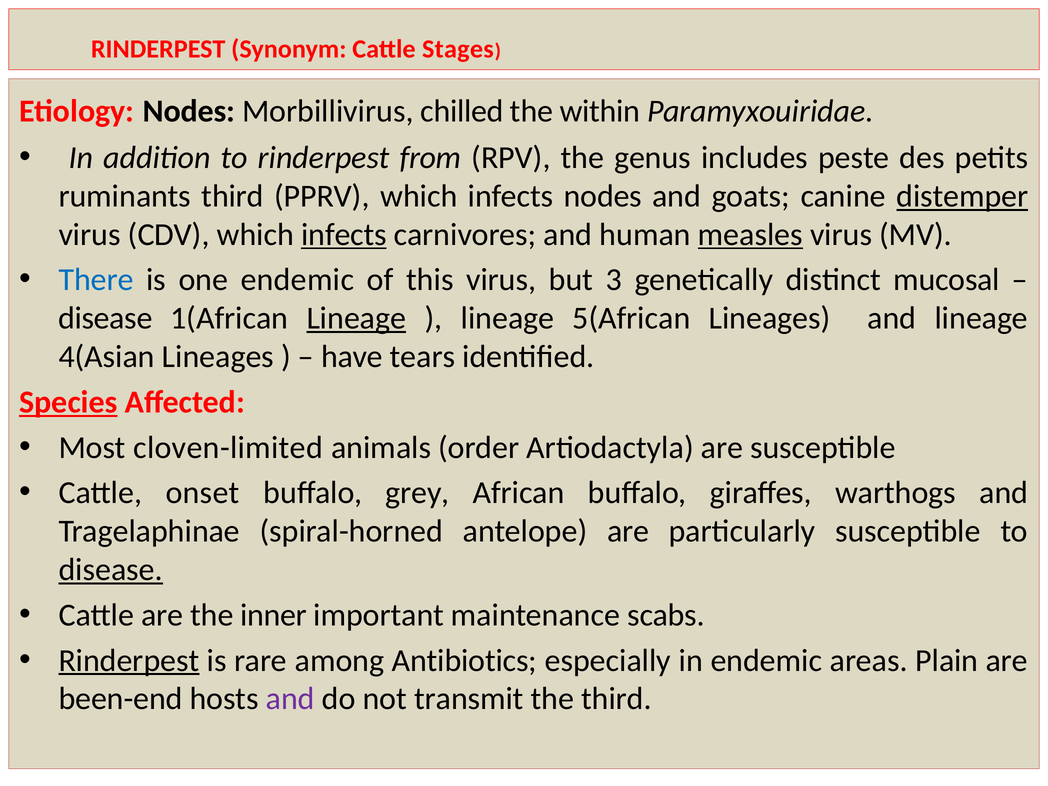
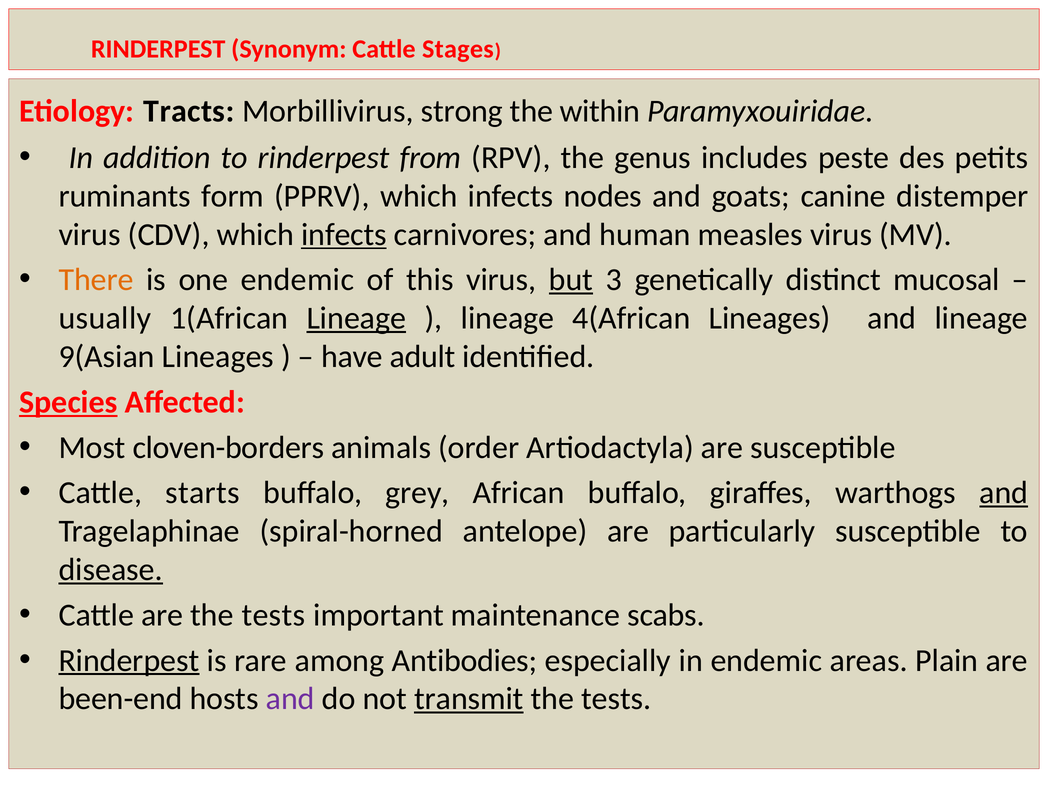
Etiology Nodes: Nodes -> Tracts
chilled: chilled -> strong
ruminants third: third -> form
distemper underline: present -> none
measles underline: present -> none
There colour: blue -> orange
but underline: none -> present
disease at (105, 318): disease -> usually
5(African: 5(African -> 4(African
4(Asian: 4(Asian -> 9(Asian
tears: tears -> adult
cloven-limited: cloven-limited -> cloven-borders
onset: onset -> starts
and at (1004, 493) underline: none -> present
are the inner: inner -> tests
Antibiotics: Antibiotics -> Antibodies
transmit underline: none -> present
third at (616, 699): third -> tests
